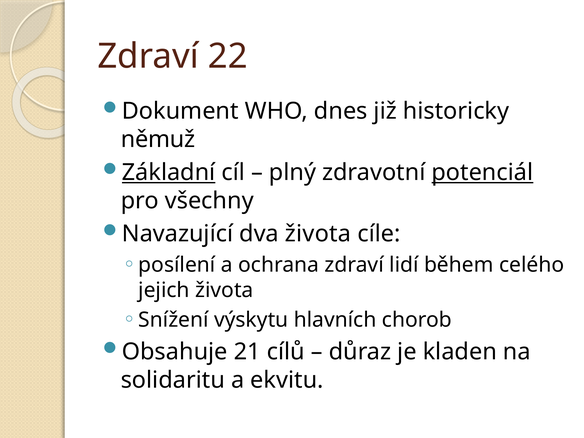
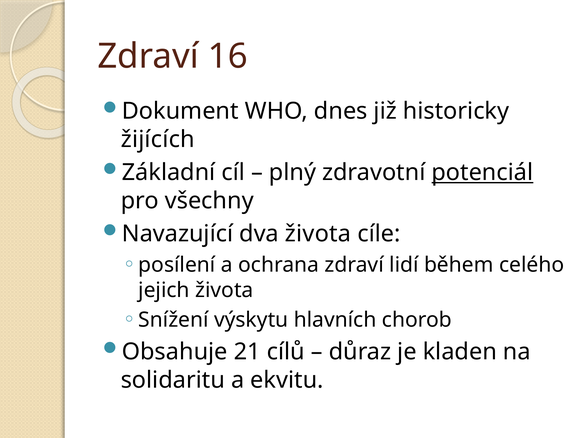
22: 22 -> 16
němuž: němuž -> žijících
Základní underline: present -> none
